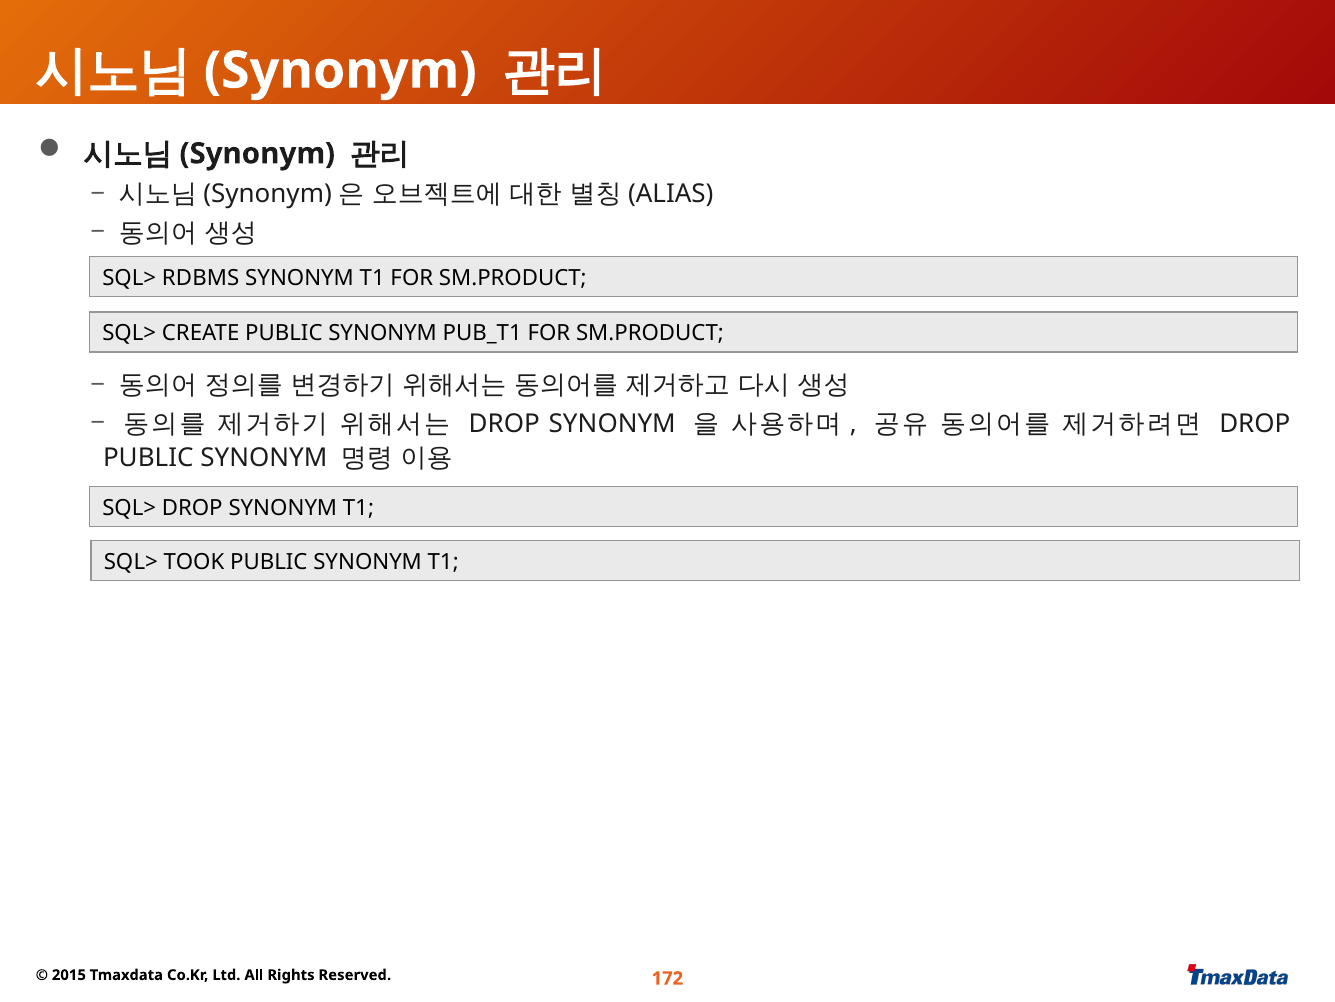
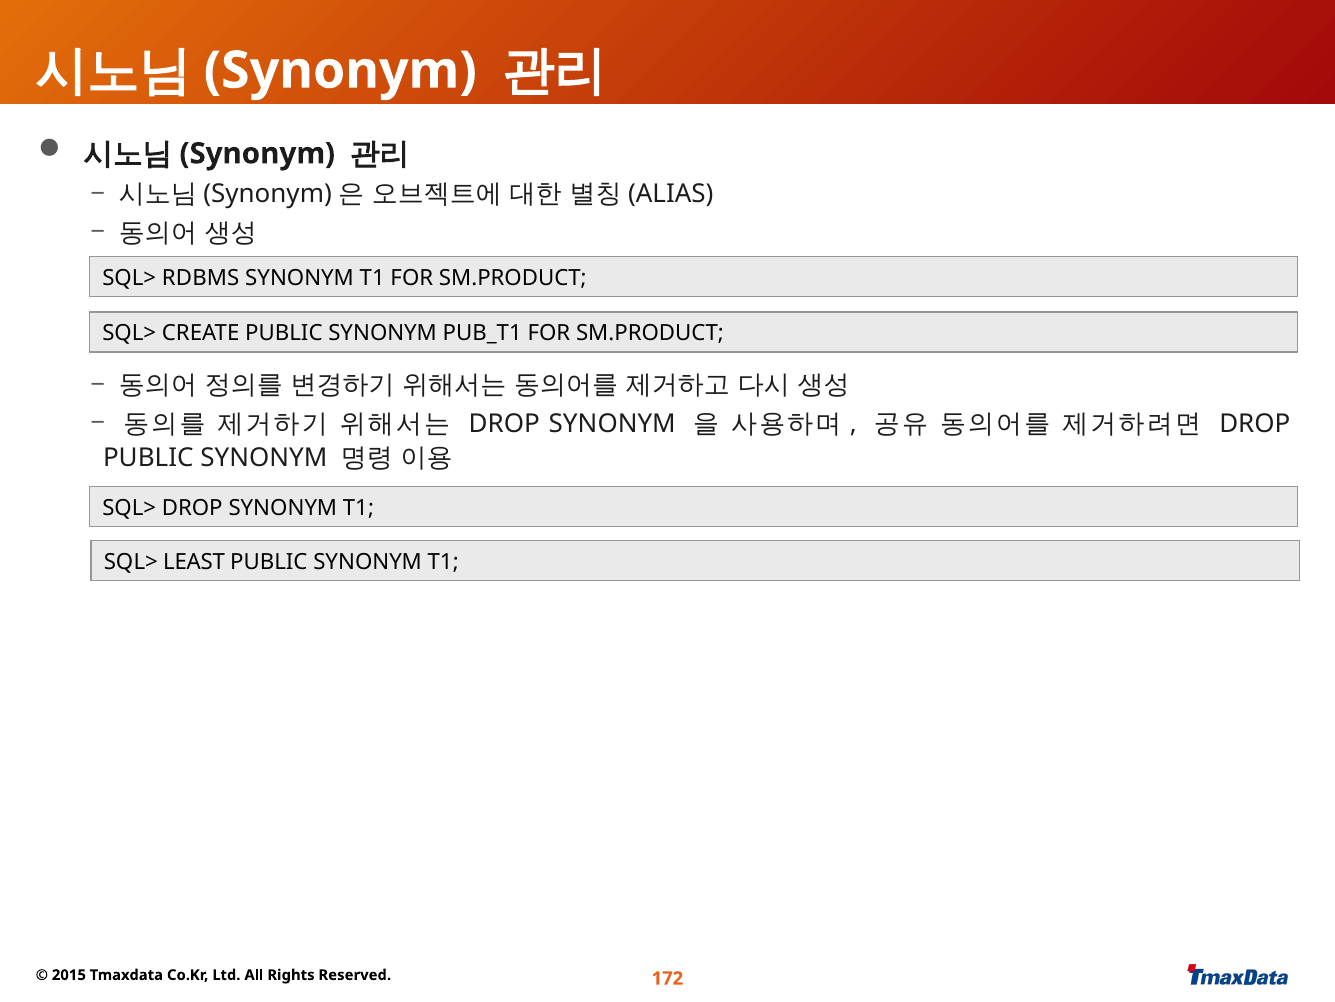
TOOK: TOOK -> LEAST
